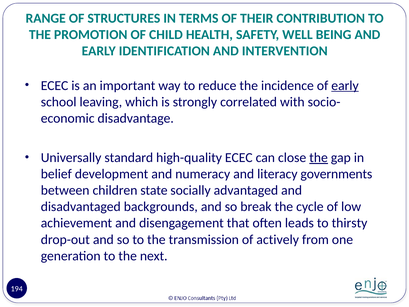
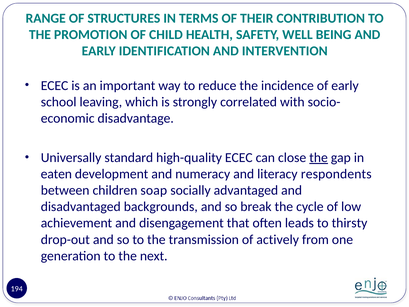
early at (345, 85) underline: present -> none
belief: belief -> eaten
governments: governments -> respondents
state: state -> soap
